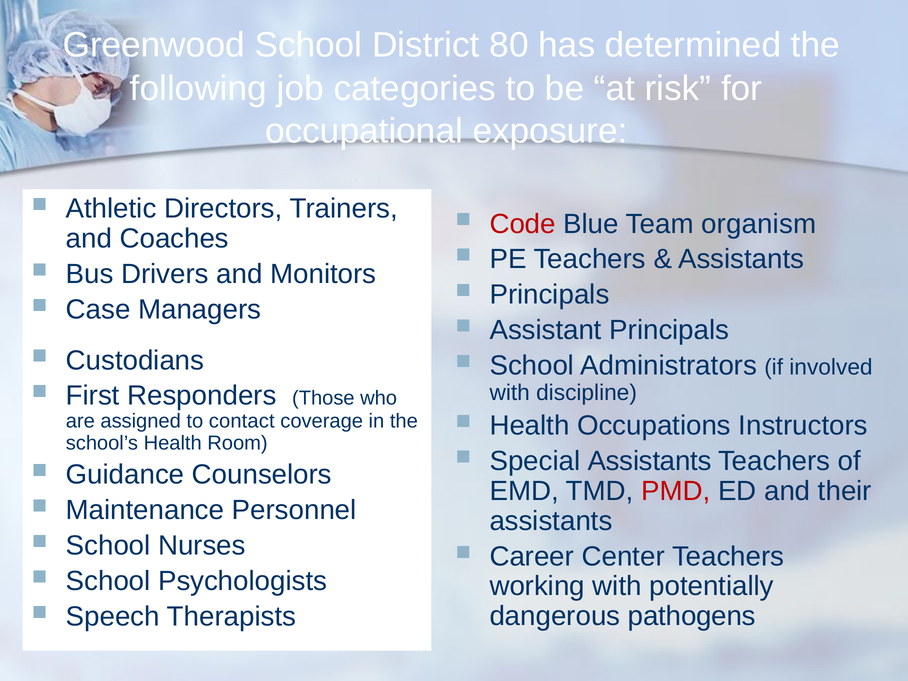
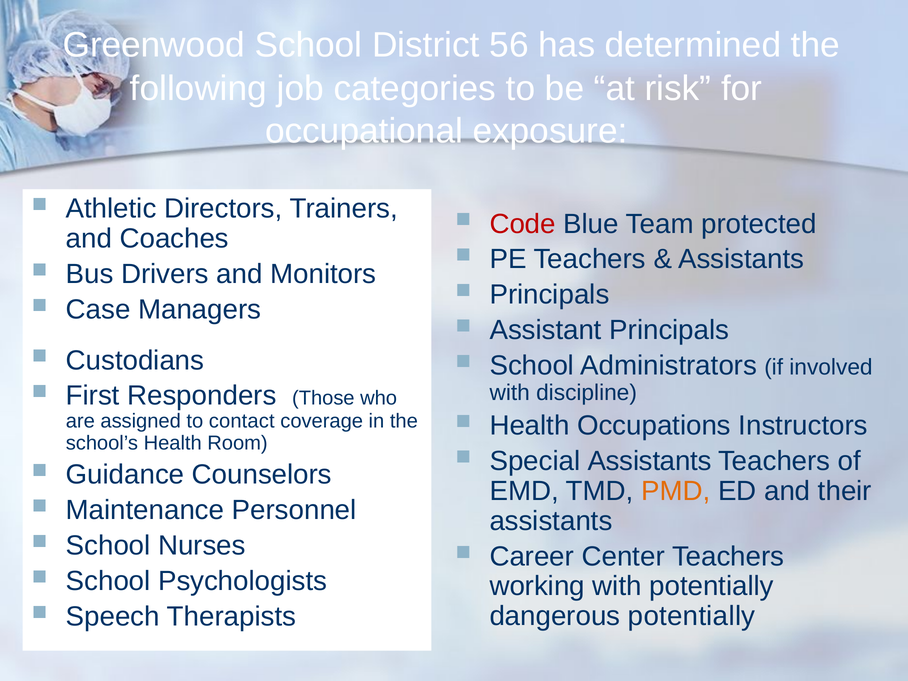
80: 80 -> 56
organism: organism -> protected
PMD colour: red -> orange
dangerous pathogens: pathogens -> potentially
